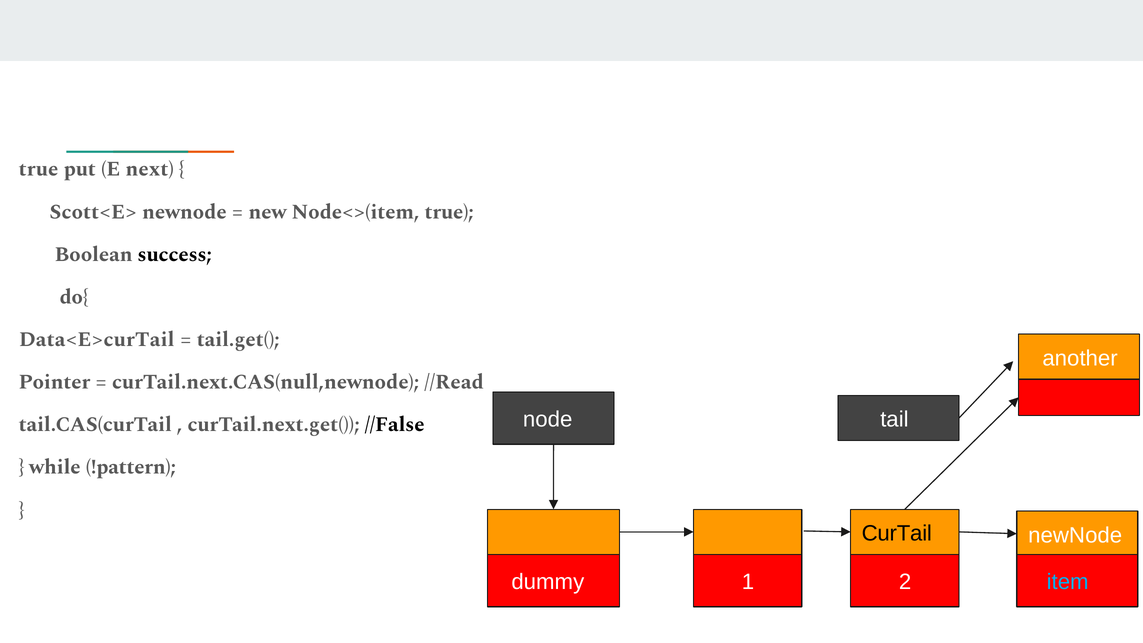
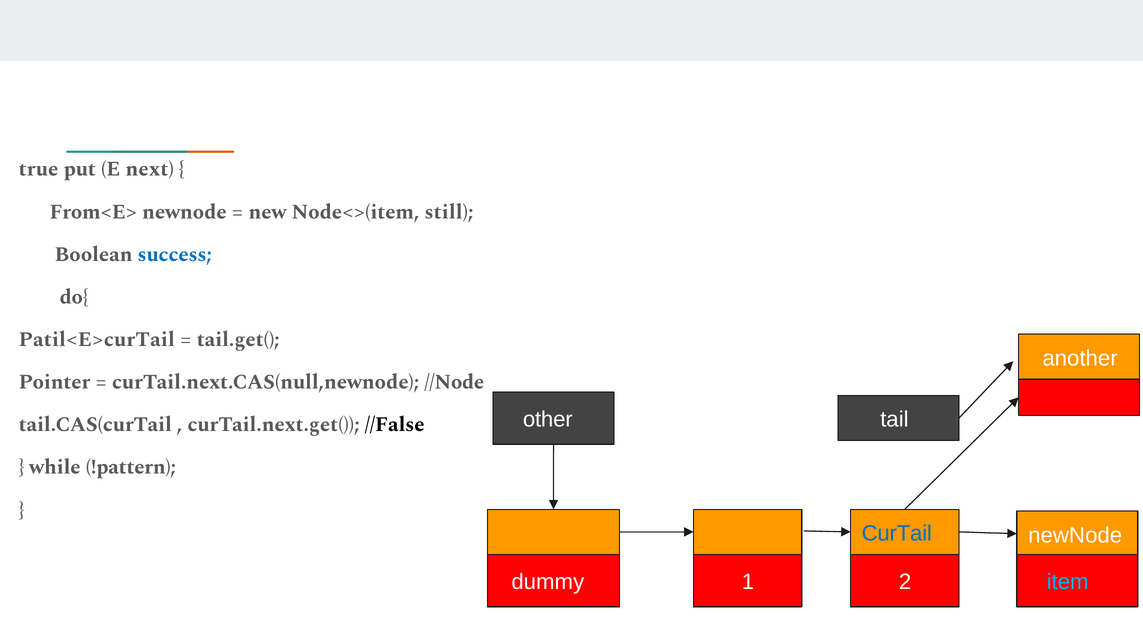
Scott<E>: Scott<E> -> From<E>
Node<>(item true: true -> still
success colour: black -> blue
Data<E>curTail: Data<E>curTail -> Patil<E>curTail
//Read: //Read -> //Node
node: node -> other
CurTail colour: black -> blue
